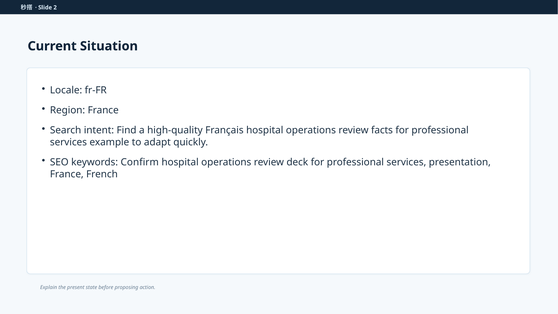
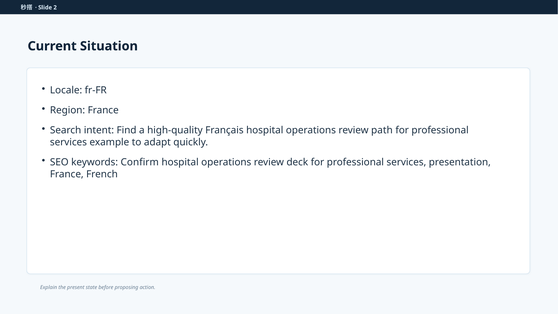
facts: facts -> path
